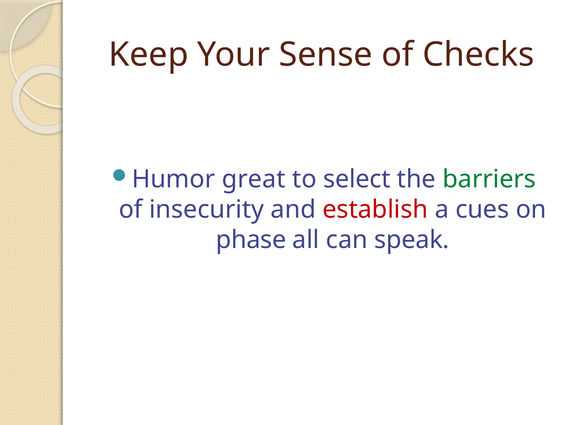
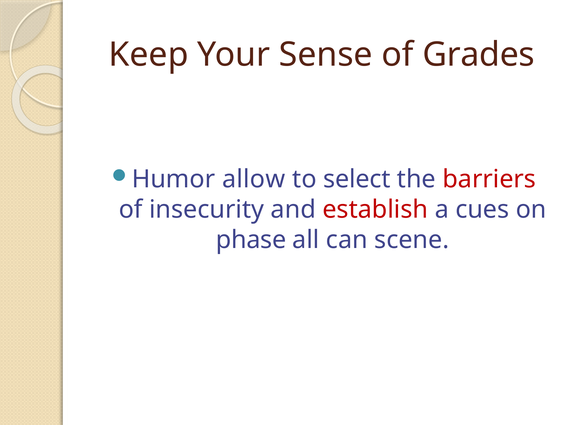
Checks: Checks -> Grades
great: great -> allow
barriers colour: green -> red
speak: speak -> scene
